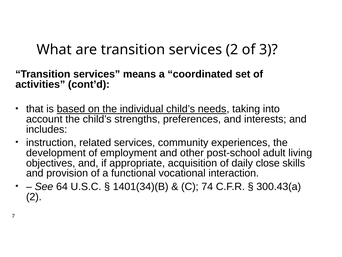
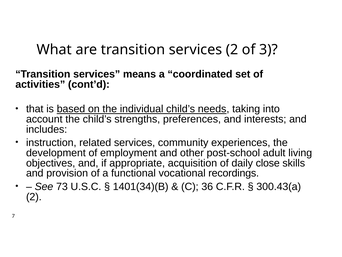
interaction: interaction -> recordings
64: 64 -> 73
74: 74 -> 36
